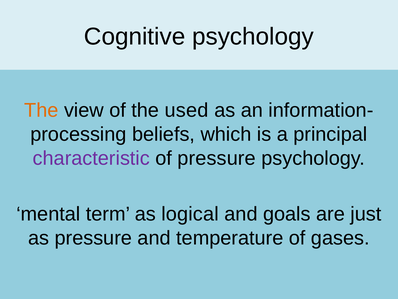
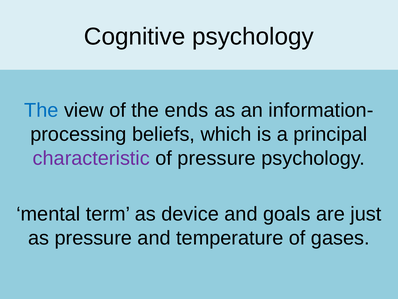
The at (41, 110) colour: orange -> blue
used: used -> ends
logical: logical -> device
